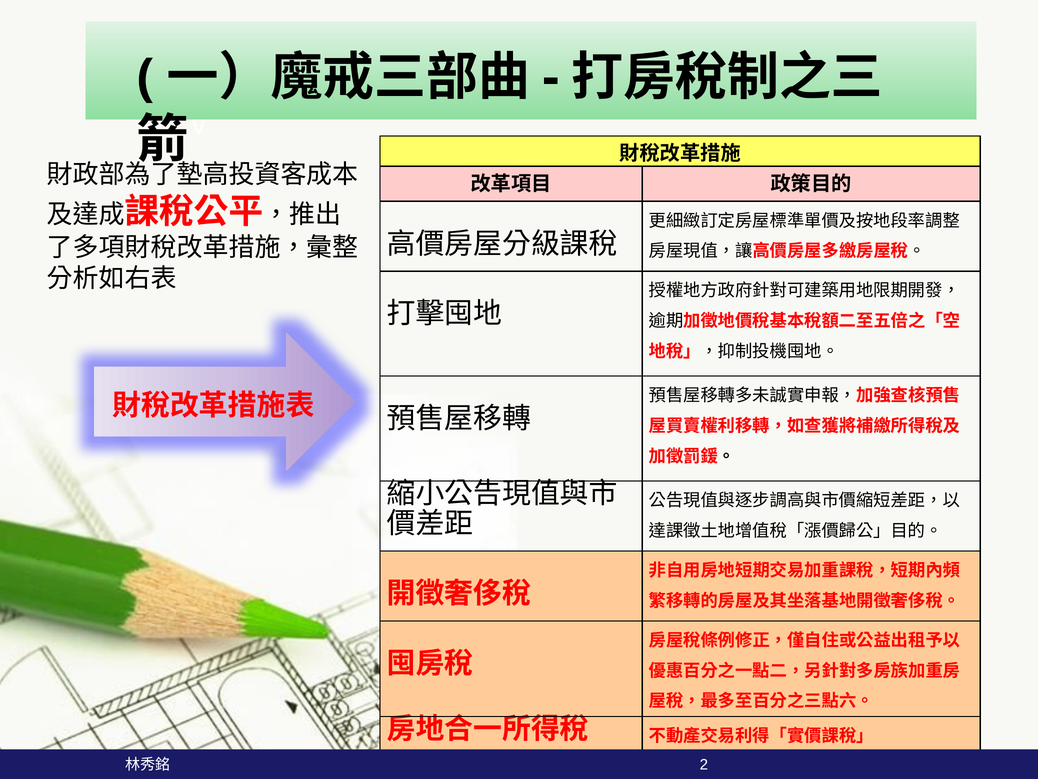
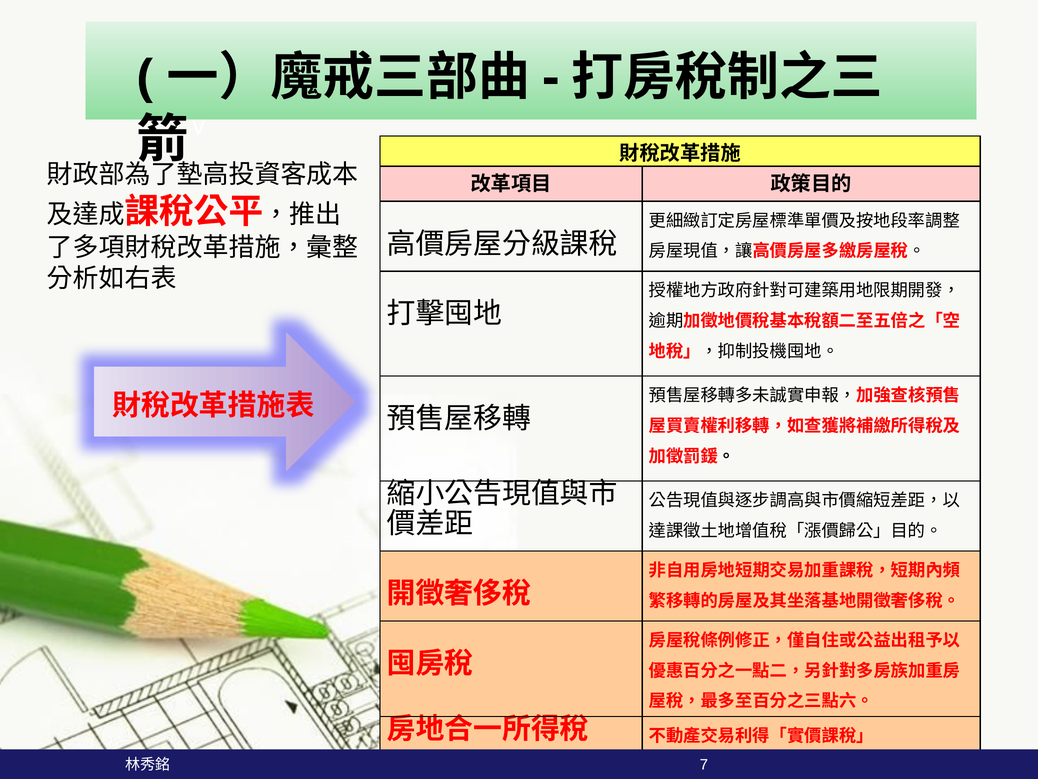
2: 2 -> 7
